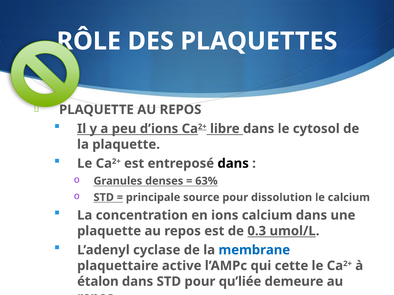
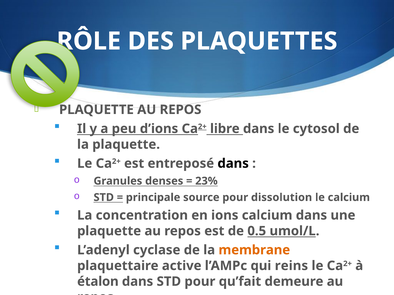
63%: 63% -> 23%
0.3: 0.3 -> 0.5
membrane colour: blue -> orange
cette: cette -> reins
qu’liée: qu’liée -> qu’fait
